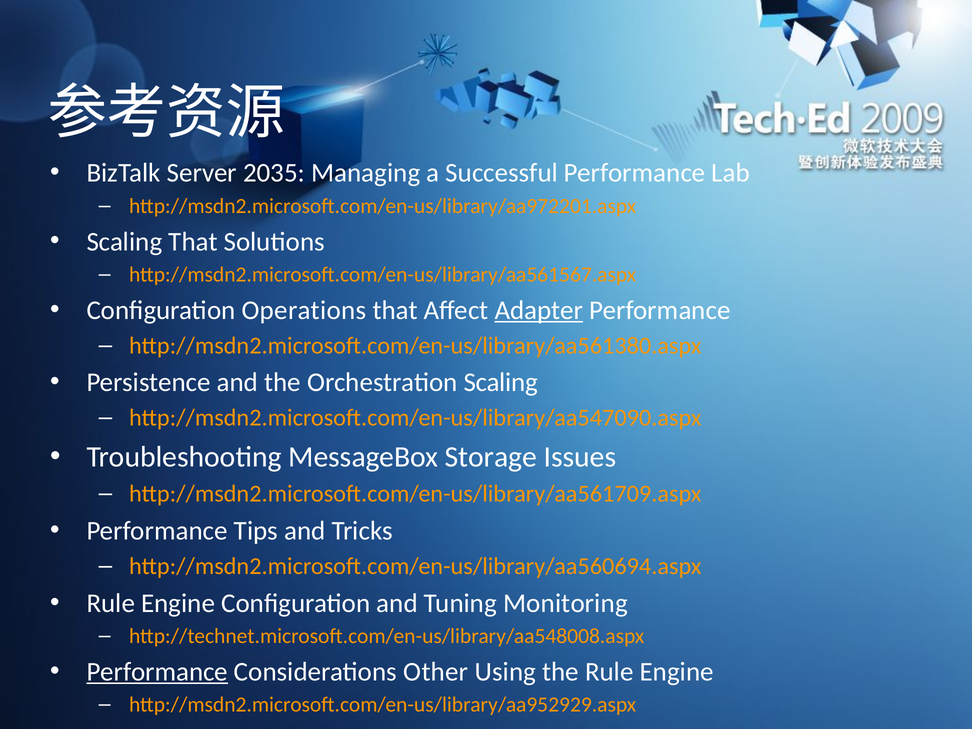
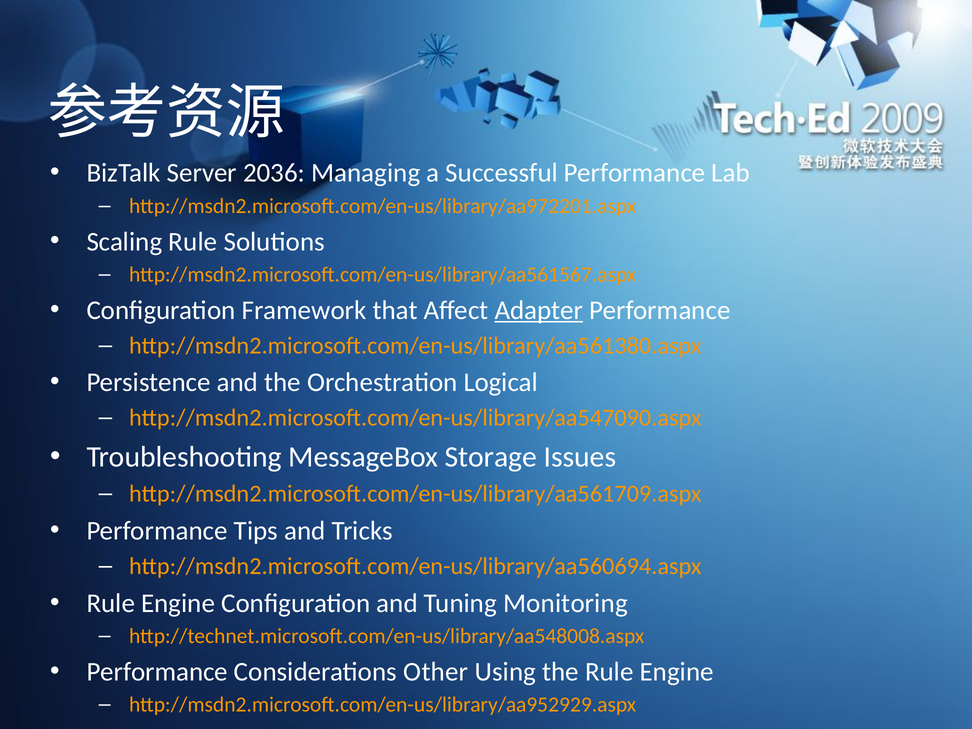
2035: 2035 -> 2036
Scaling That: That -> Rule
Operations: Operations -> Framework
Orchestration Scaling: Scaling -> Logical
Performance at (157, 672) underline: present -> none
